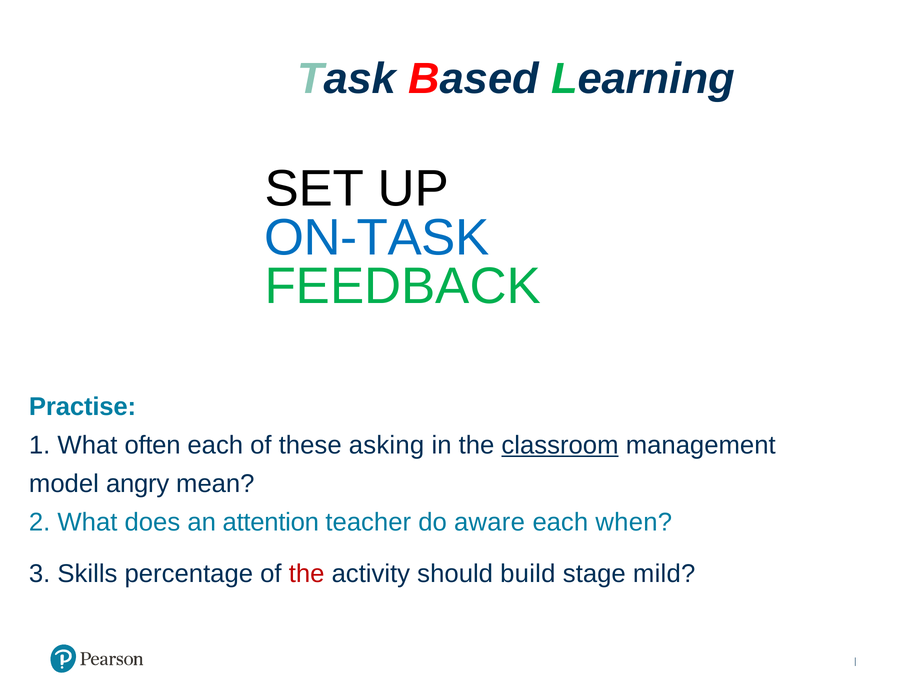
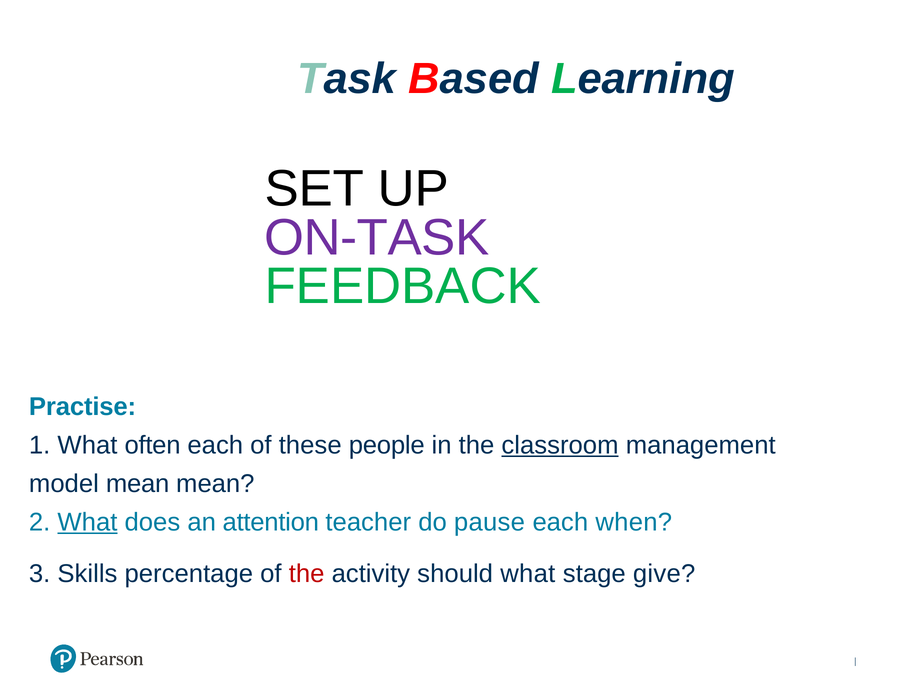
ON-TASK colour: blue -> purple
asking: asking -> people
model angry: angry -> mean
What at (87, 522) underline: none -> present
aware: aware -> pause
should build: build -> what
mild: mild -> give
